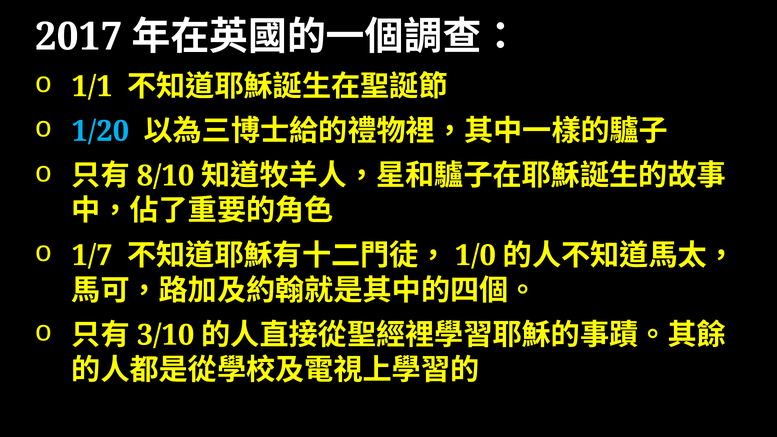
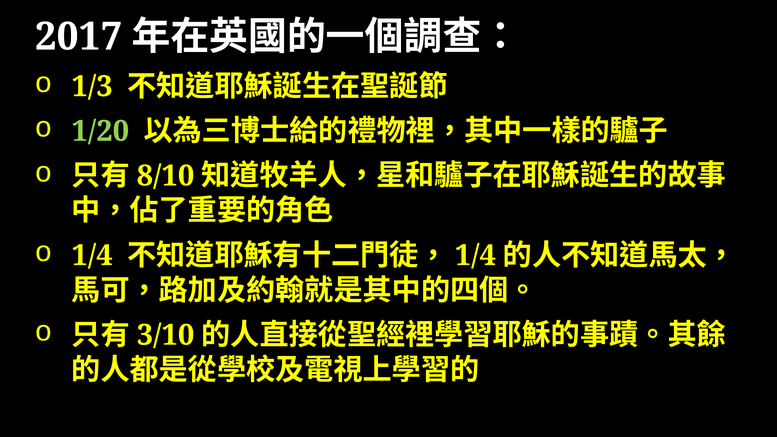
1/1: 1/1 -> 1/3
1/20 colour: light blue -> light green
1/7 at (92, 256): 1/7 -> 1/4
1/0 at (475, 256): 1/0 -> 1/4
